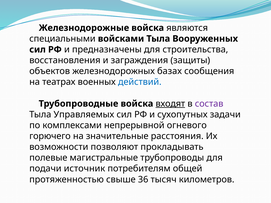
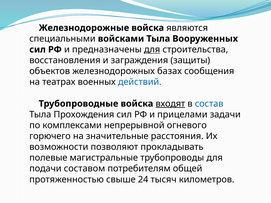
для at (152, 50) underline: none -> present
состав colour: purple -> blue
Управляемых: Управляемых -> Прохождения
сухопутных: сухопутных -> прицелами
источник: источник -> составом
36: 36 -> 24
